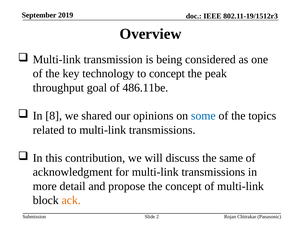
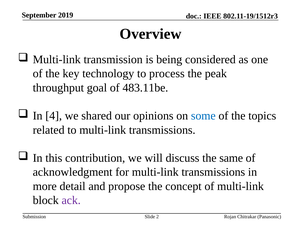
to concept: concept -> process
486.11be: 486.11be -> 483.11be
8: 8 -> 4
ack colour: orange -> purple
